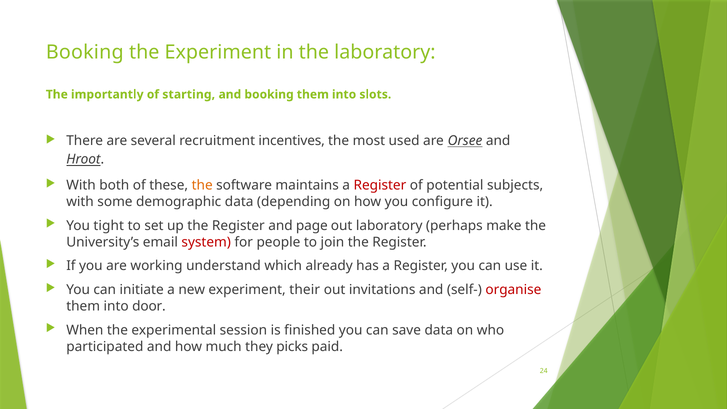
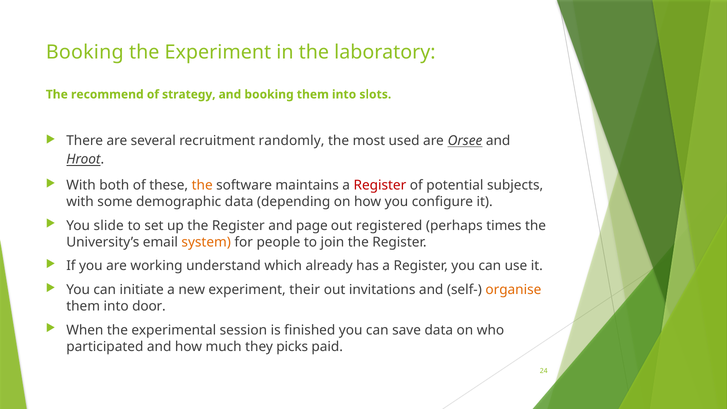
importantly: importantly -> recommend
starting: starting -> strategy
incentives: incentives -> randomly
tight: tight -> slide
out laboratory: laboratory -> registered
make: make -> times
system colour: red -> orange
organise colour: red -> orange
